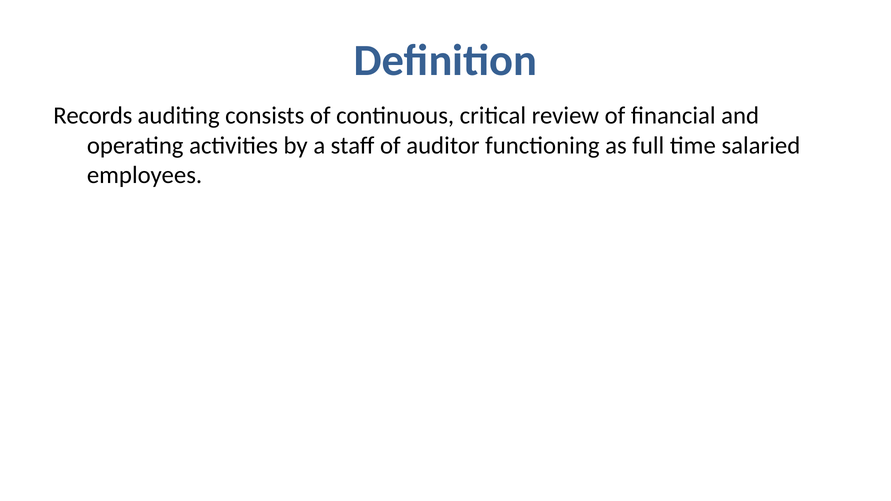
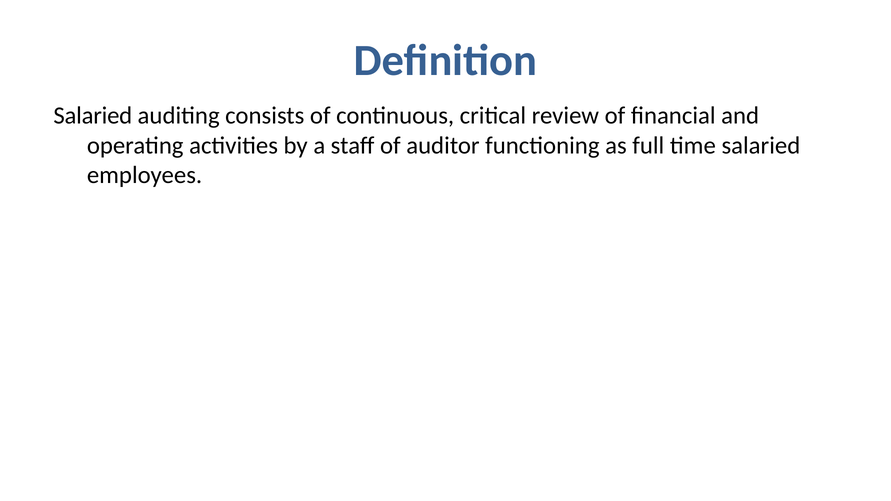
Records at (93, 116): Records -> Salaried
